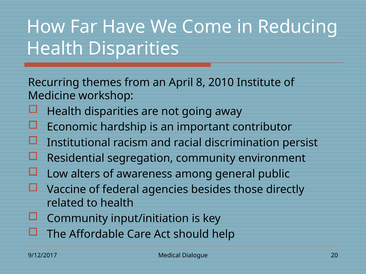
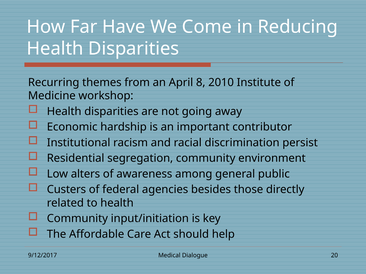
Vaccine: Vaccine -> Custers
